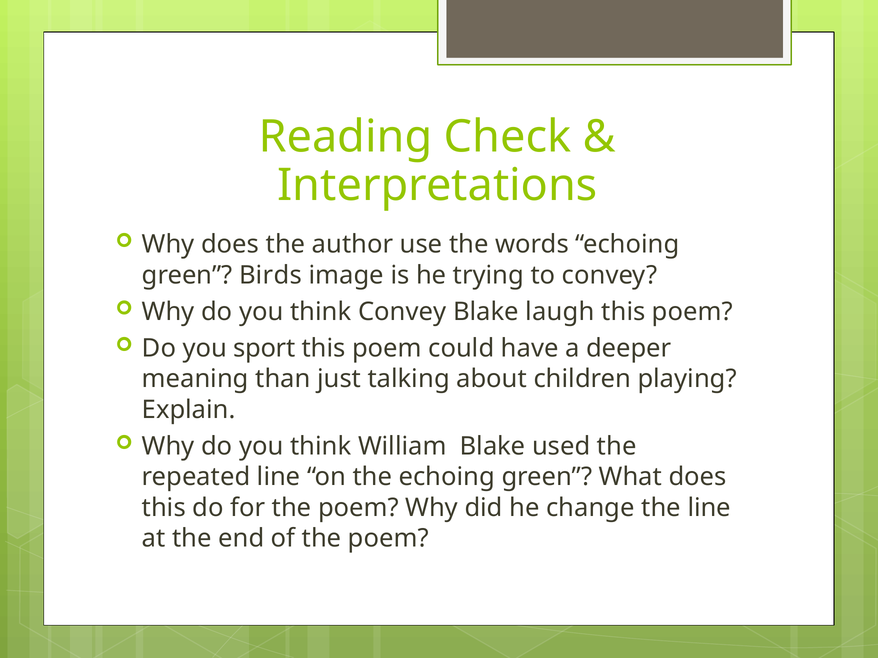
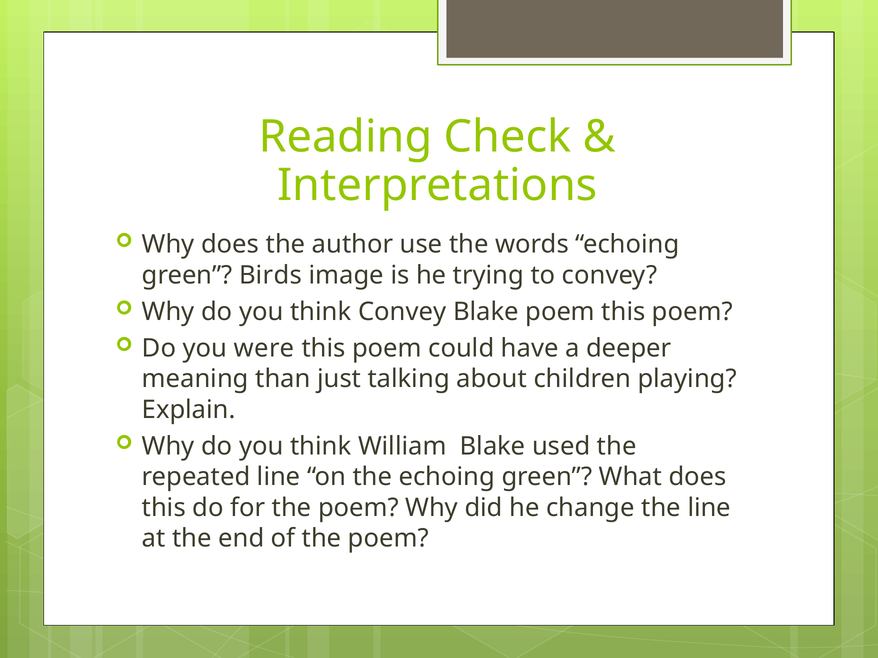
Blake laugh: laugh -> poem
sport: sport -> were
